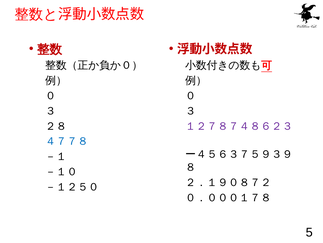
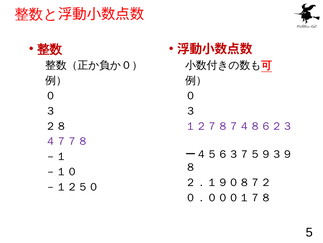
４７７８ colour: blue -> purple
